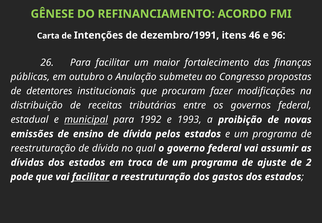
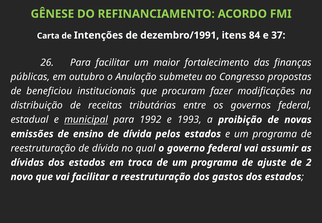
46: 46 -> 84
96: 96 -> 37
detentores: detentores -> beneficiou
pode: pode -> novo
facilitar at (91, 177) underline: present -> none
